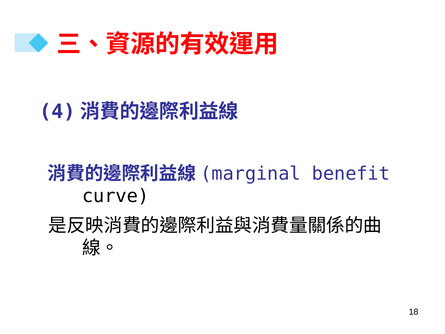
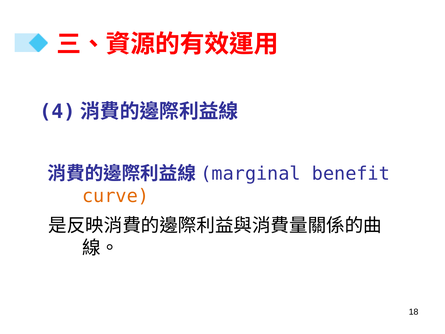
curve colour: black -> orange
